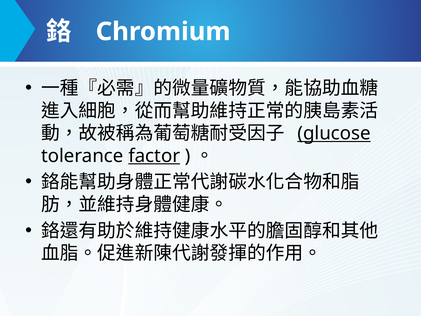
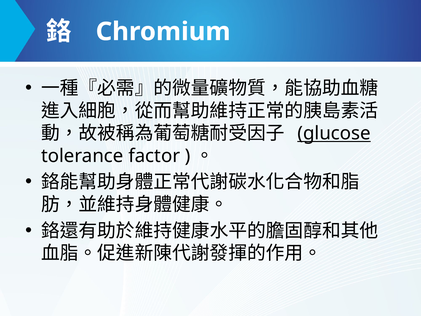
factor underline: present -> none
